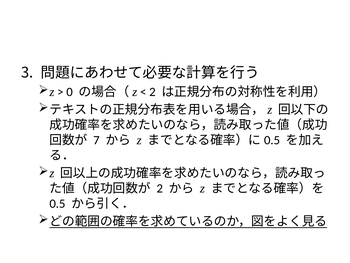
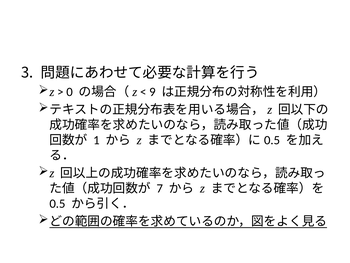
2 at (152, 92): 2 -> 9
7: 7 -> 1
2 at (160, 188): 2 -> 7
